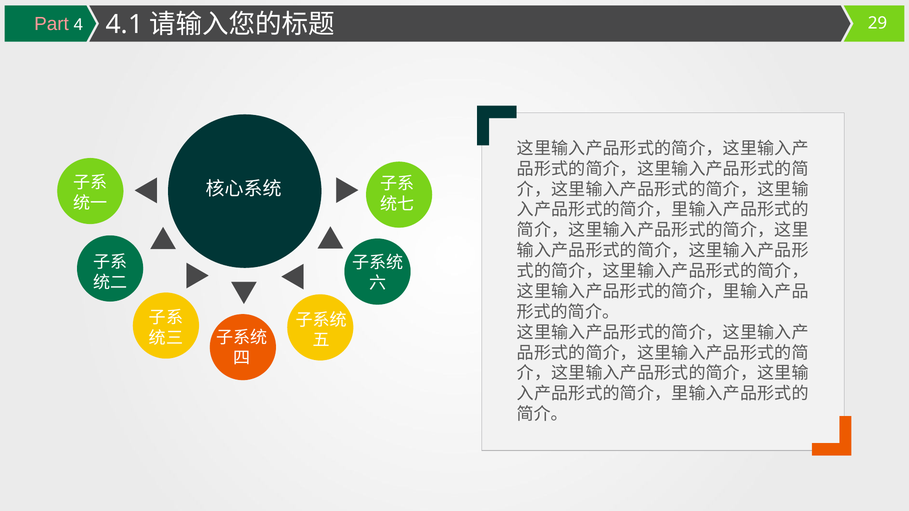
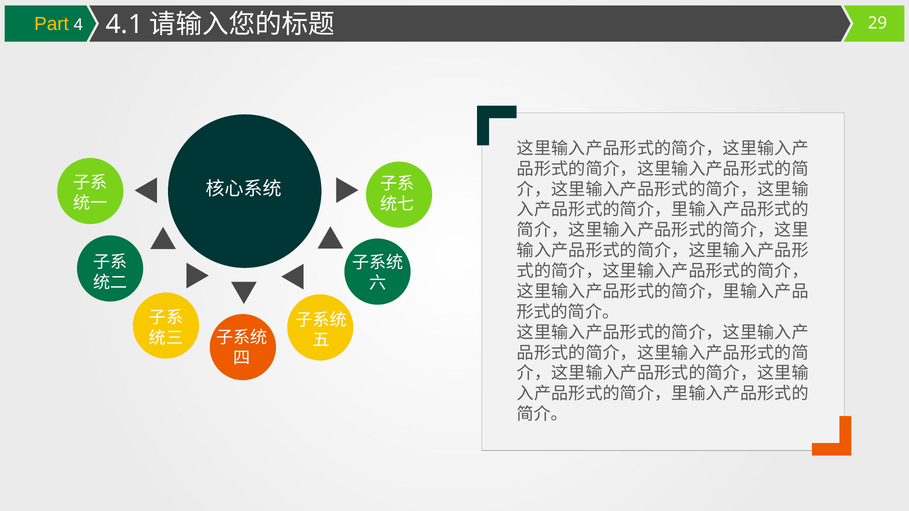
Part colour: pink -> yellow
